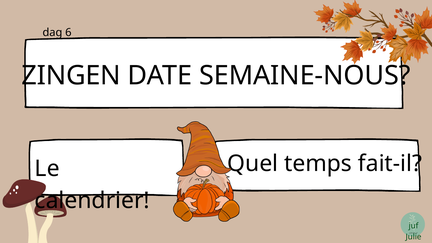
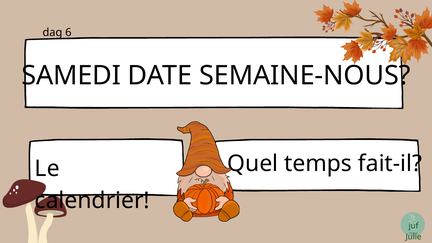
ZINGEN: ZINGEN -> SAMEDI
